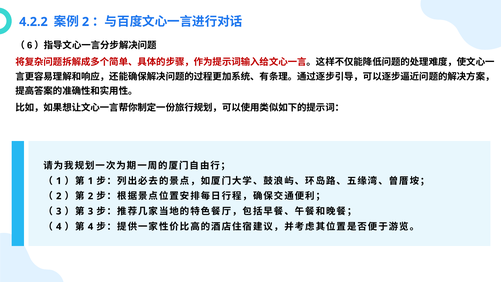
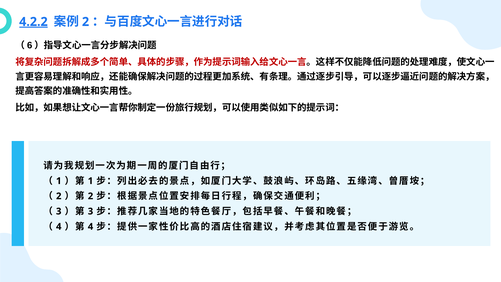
4.2.2 underline: none -> present
